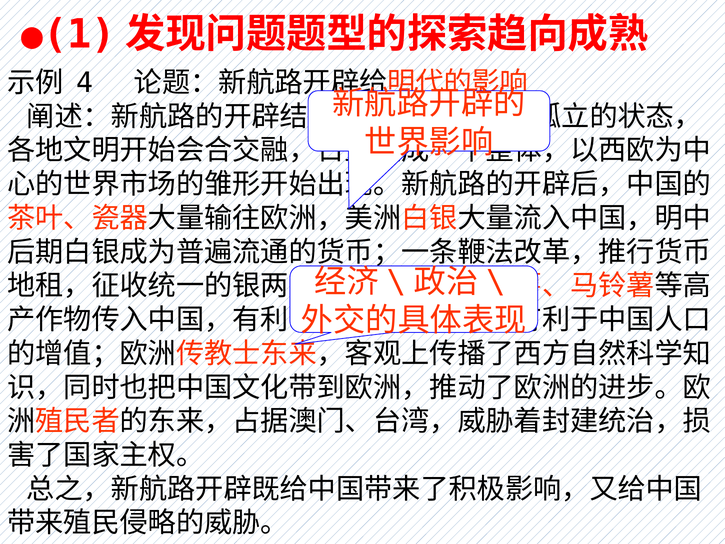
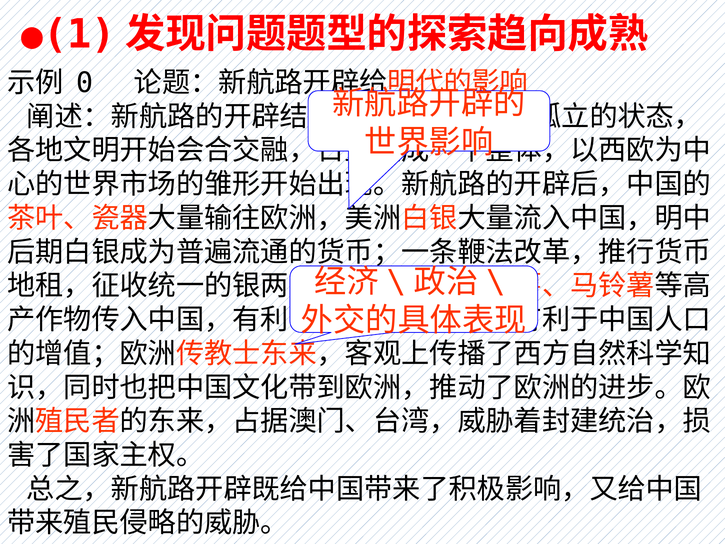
4: 4 -> 0
